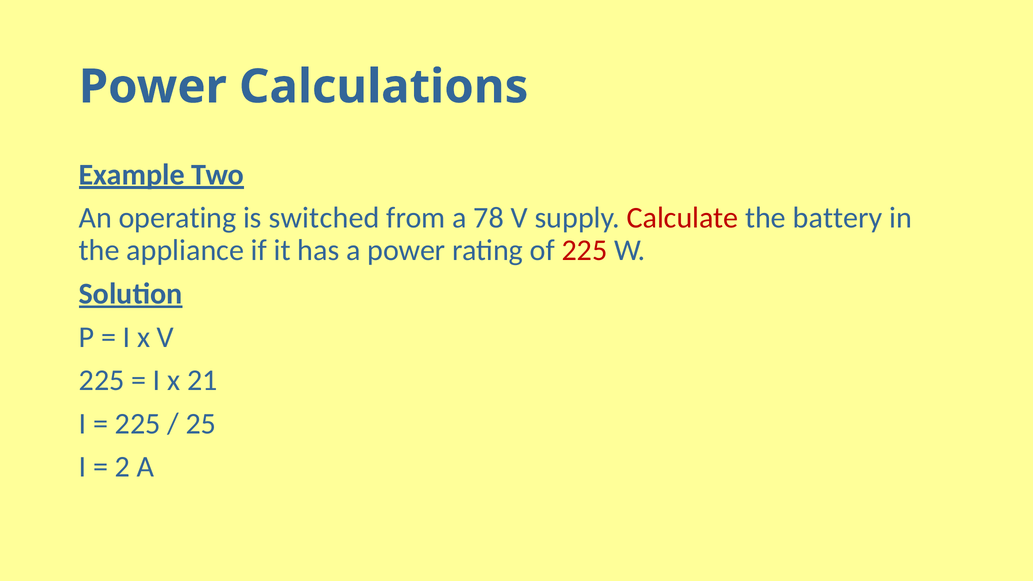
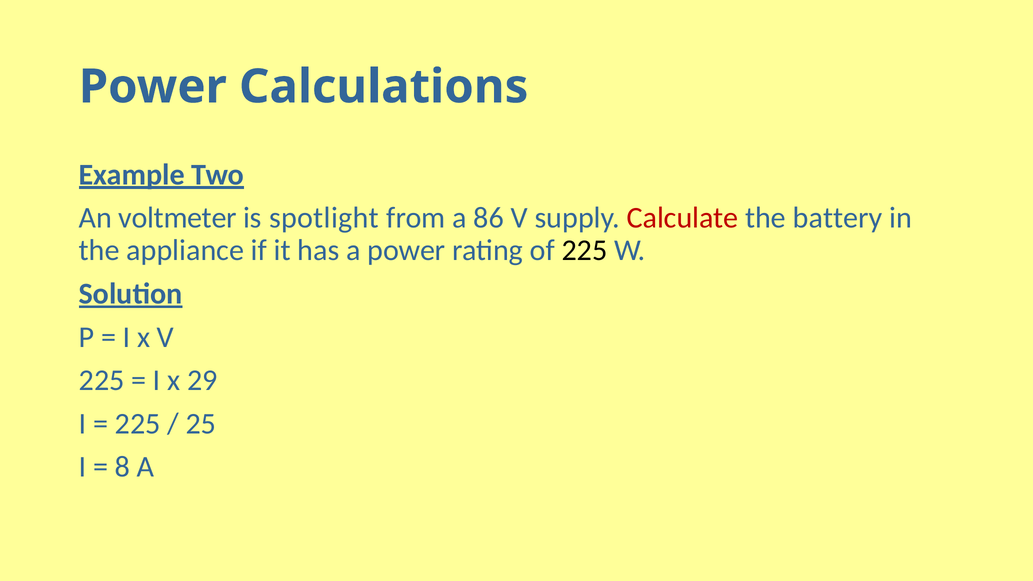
operating: operating -> voltmeter
switched: switched -> spotlight
78: 78 -> 86
225 at (585, 251) colour: red -> black
21: 21 -> 29
2: 2 -> 8
